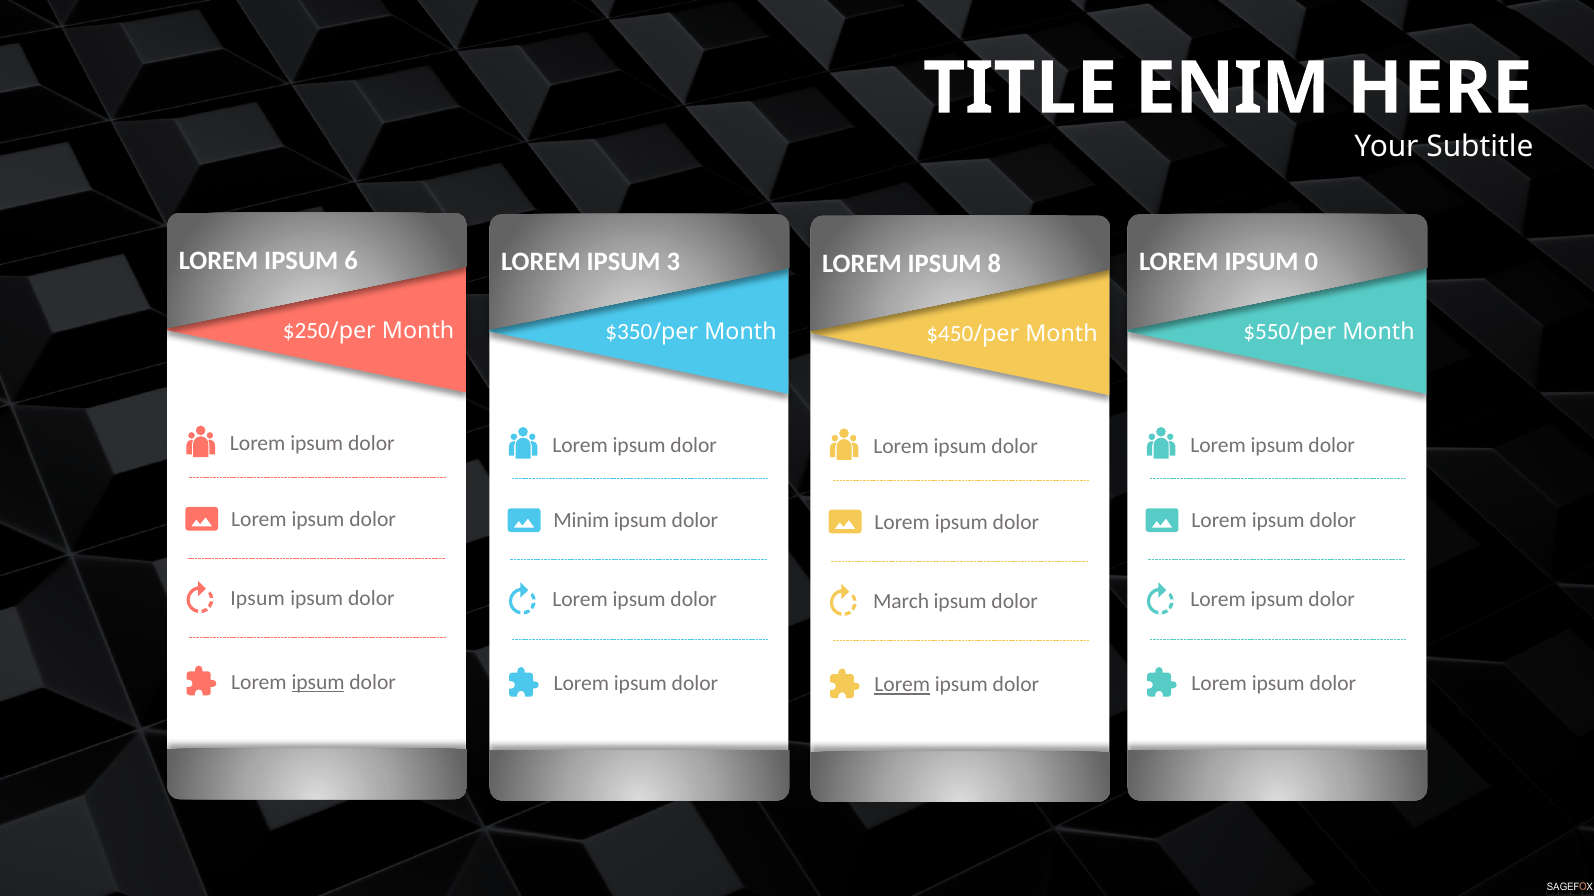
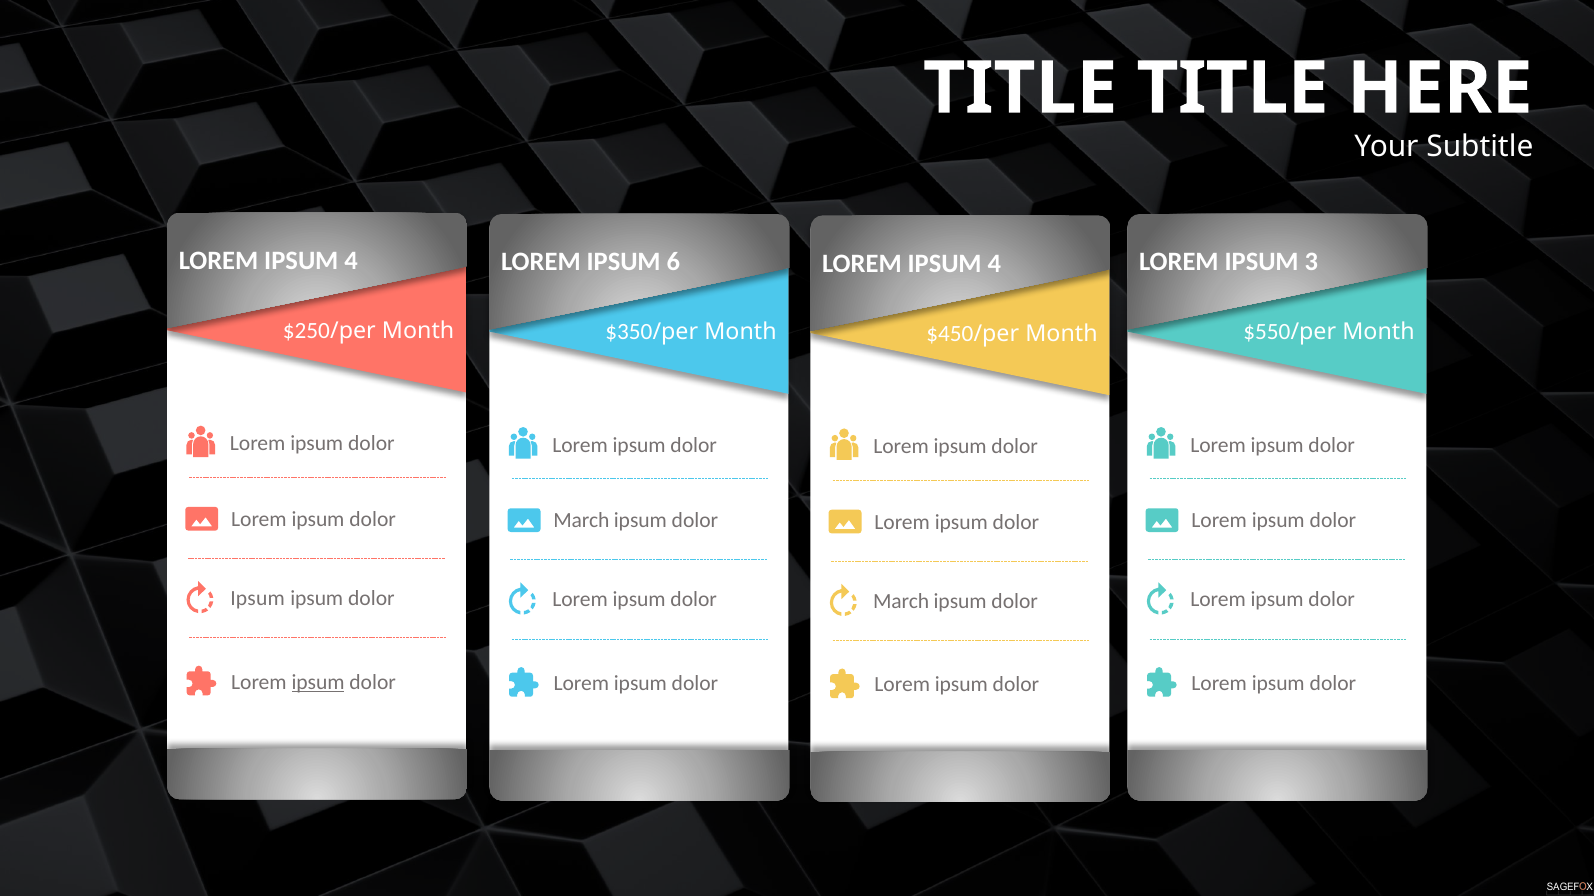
TITLE ENIM: ENIM -> TITLE
6 at (351, 261): 6 -> 4
3: 3 -> 6
0: 0 -> 3
8 at (994, 263): 8 -> 4
Minim at (581, 521): Minim -> March
Lorem at (902, 685) underline: present -> none
